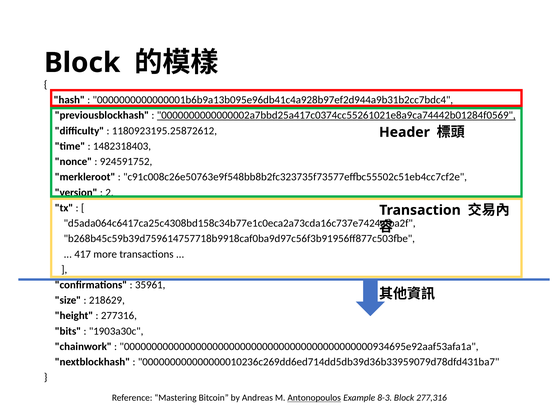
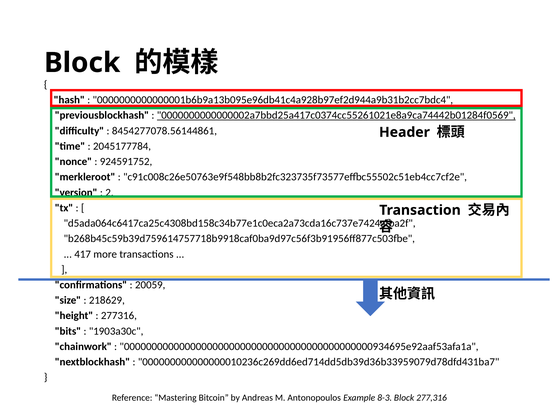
1180923195.25872612: 1180923195.25872612 -> 8454277078.56144861
1482318403: 1482318403 -> 2045177784
35961: 35961 -> 20059
Antonopoulos underline: present -> none
